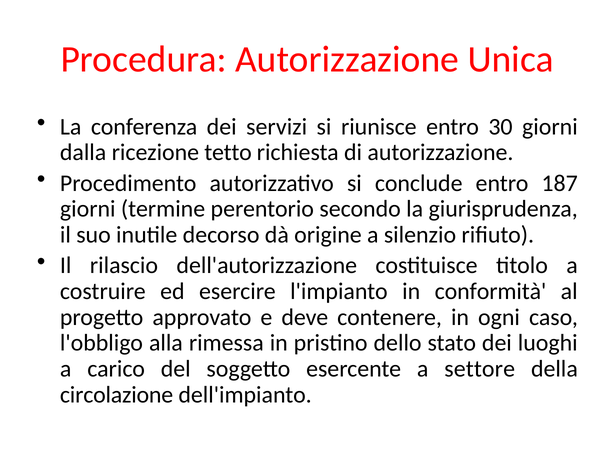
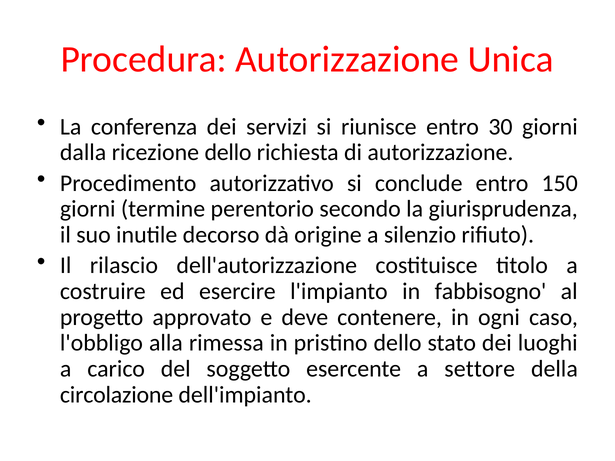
ricezione tetto: tetto -> dello
187: 187 -> 150
conformità: conformità -> fabbisogno
